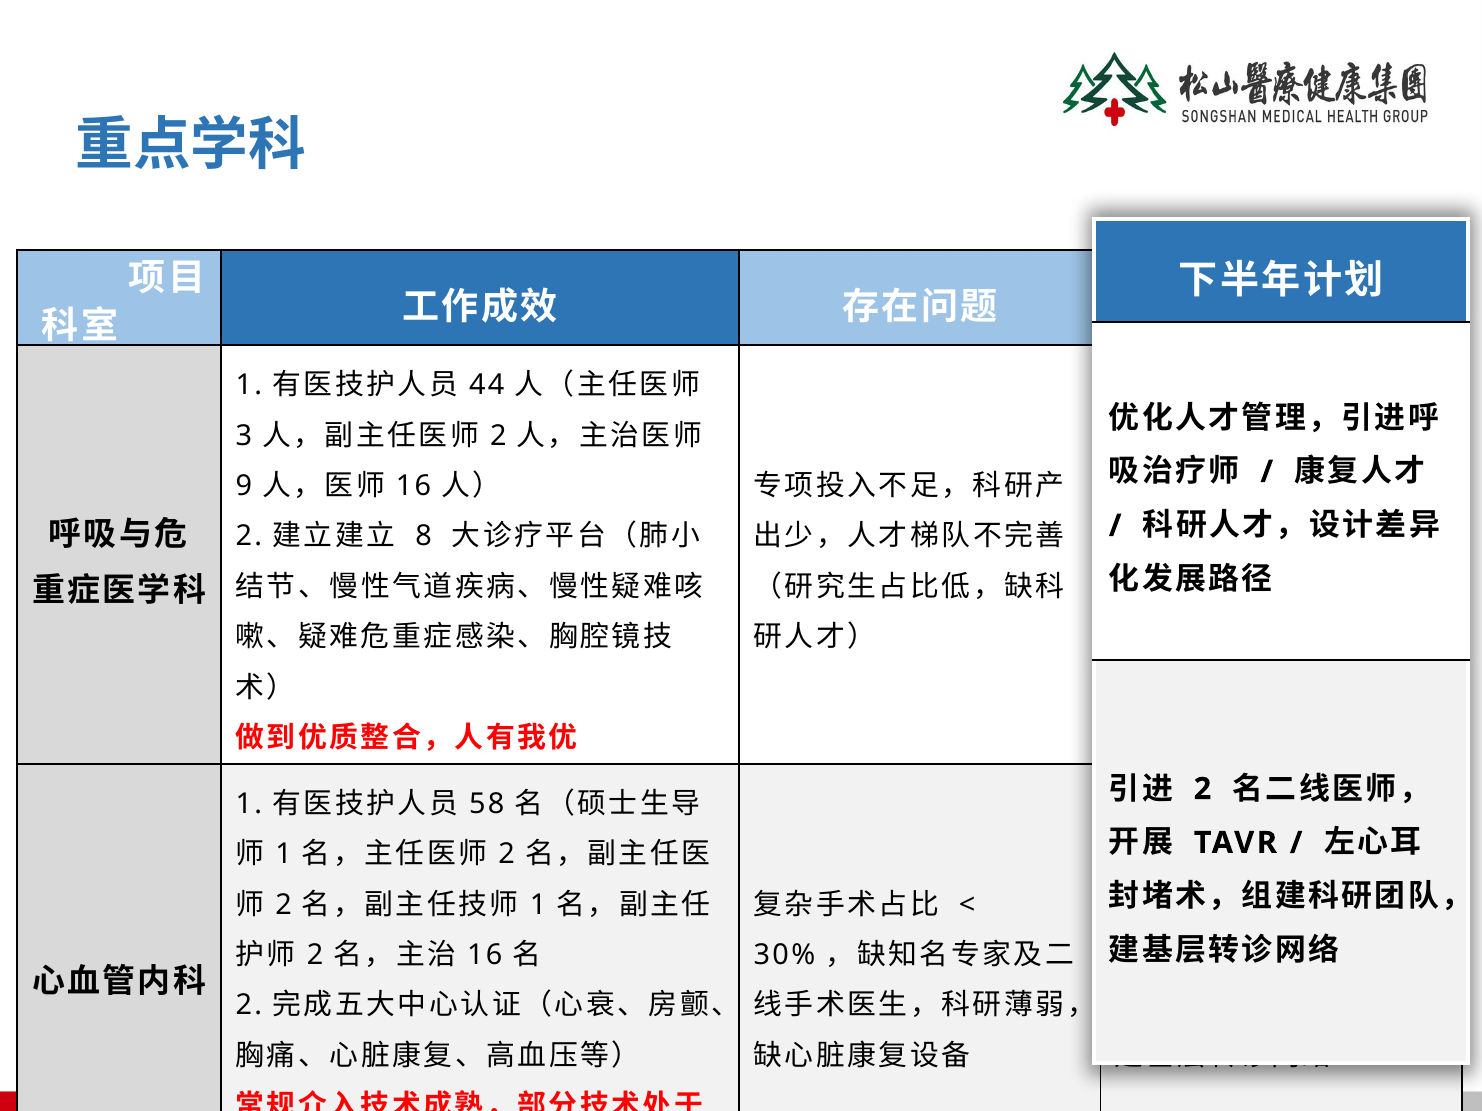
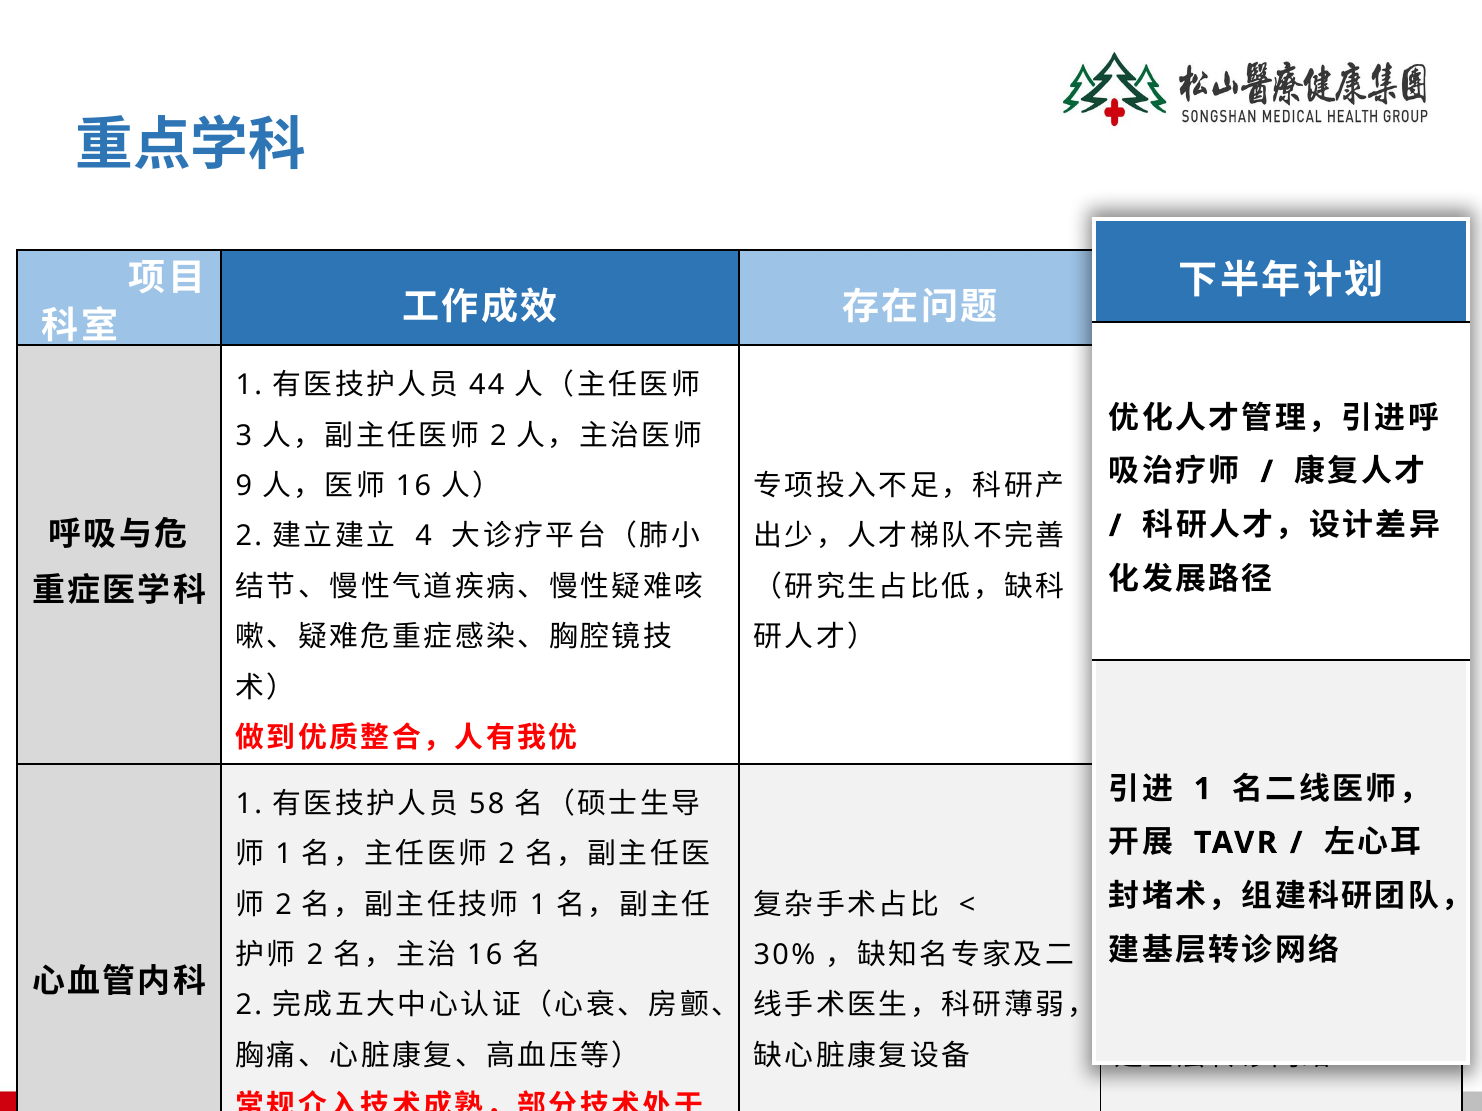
8 at (423, 537): 8 -> 4
2 at (1203, 789): 2 -> 1
